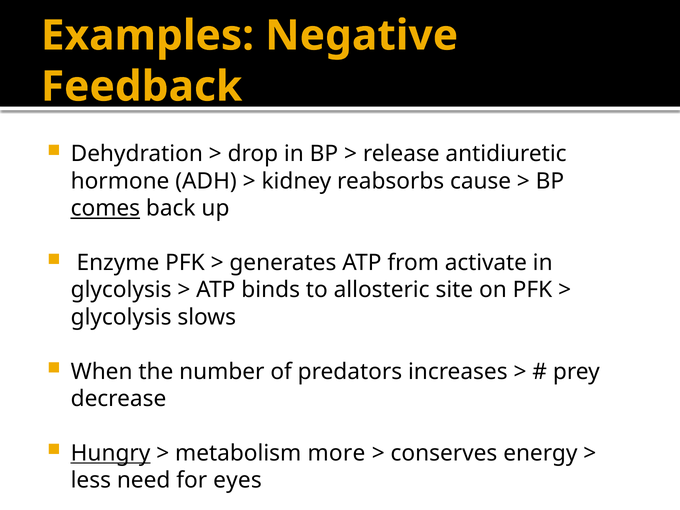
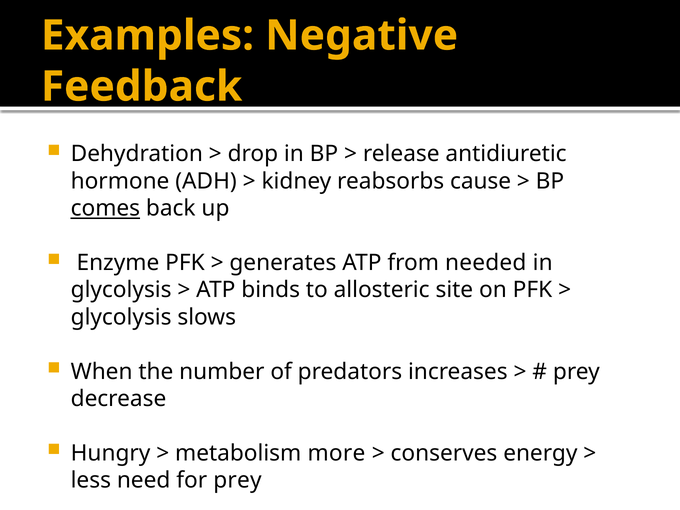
activate: activate -> needed
Hungry underline: present -> none
for eyes: eyes -> prey
